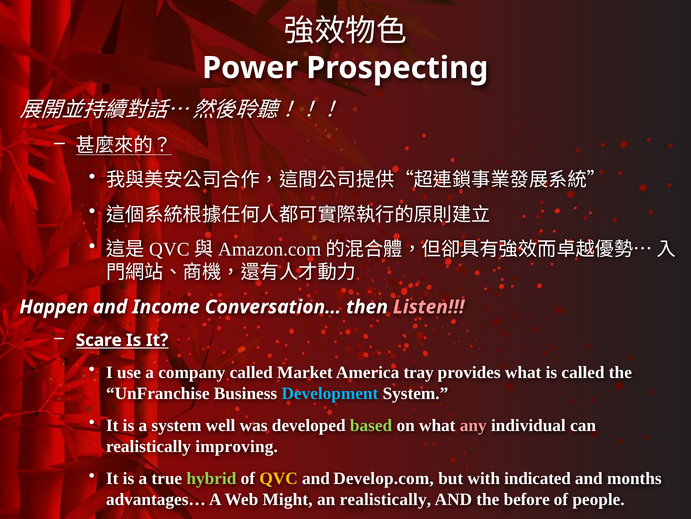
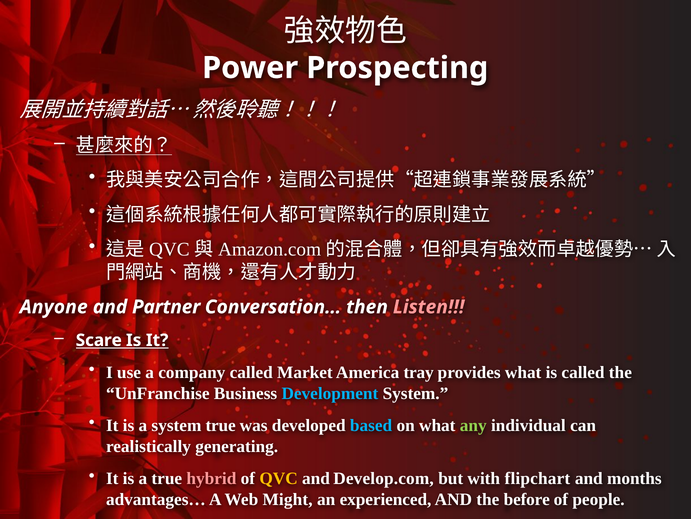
Happen: Happen -> Anyone
Income: Income -> Partner
system well: well -> true
based colour: light green -> light blue
any colour: pink -> light green
improving: improving -> generating
hybrid colour: light green -> pink
indicated: indicated -> flipchart
an realistically: realistically -> experienced
